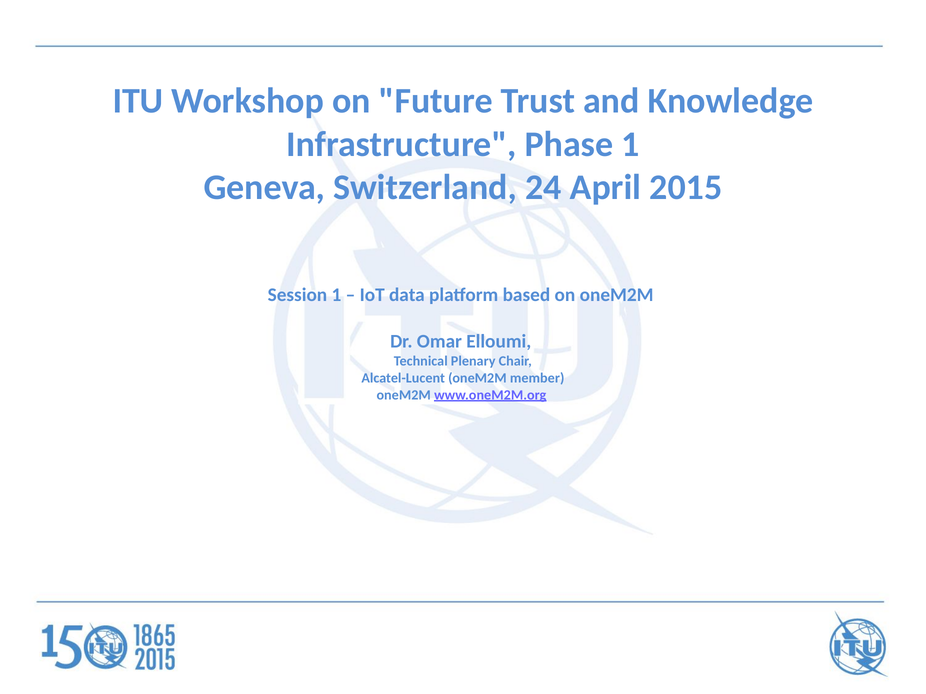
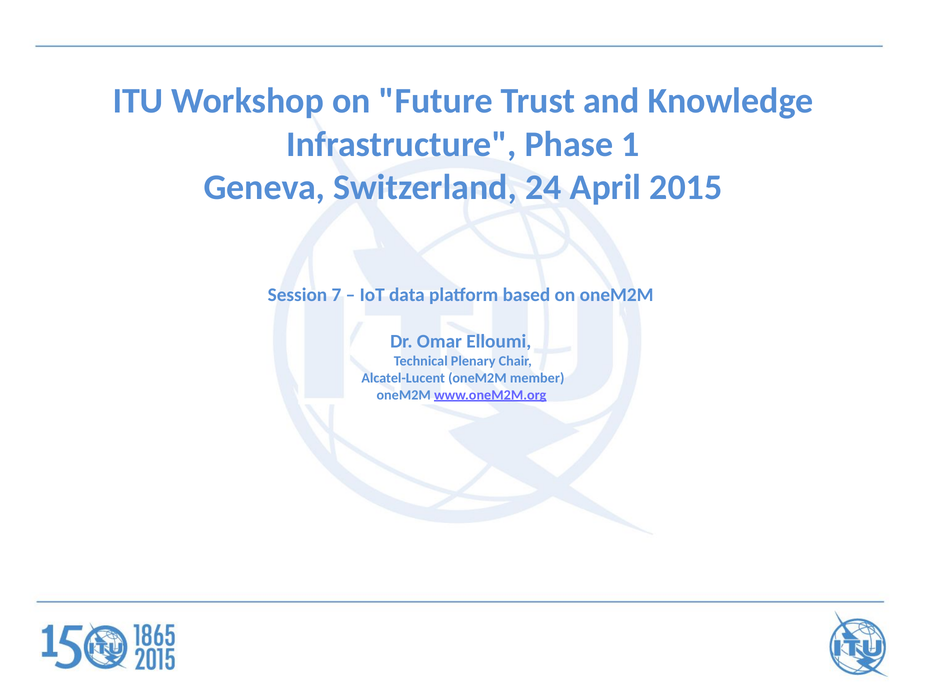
Session 1: 1 -> 7
